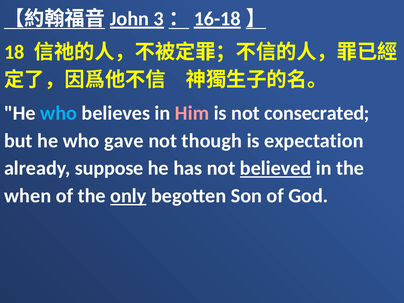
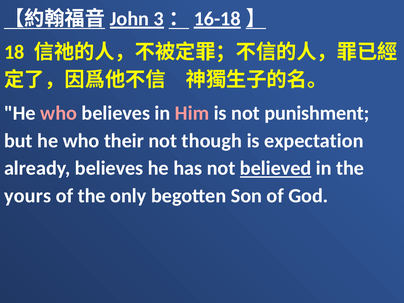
who at (59, 113) colour: light blue -> pink
consecrated: consecrated -> punishment
gave: gave -> their
already suppose: suppose -> believes
when: when -> yours
only underline: present -> none
